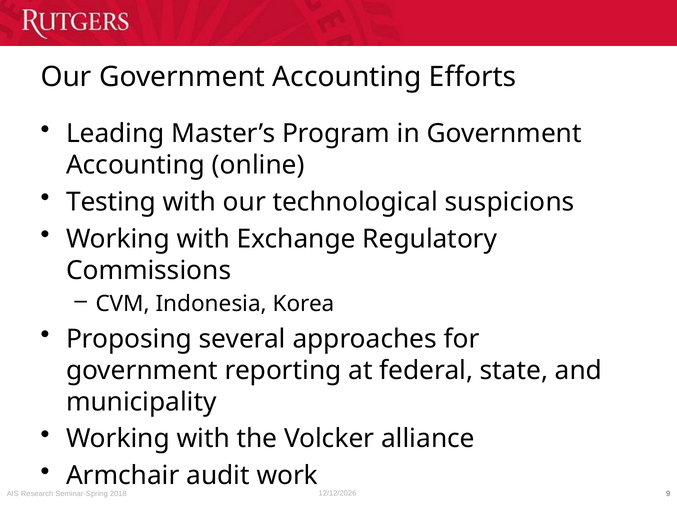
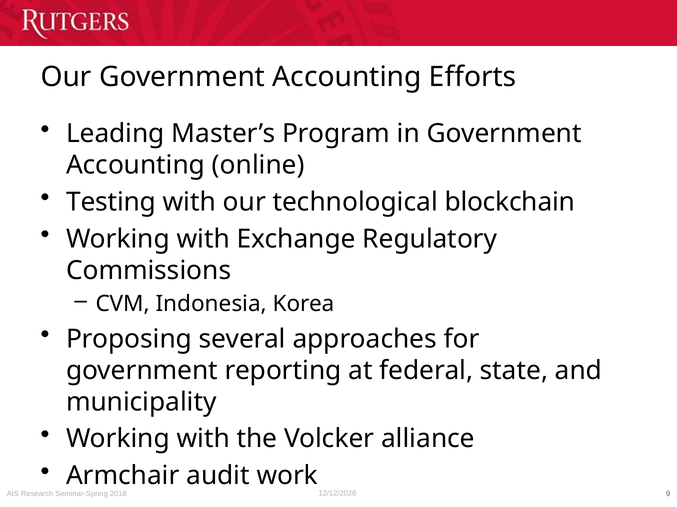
suspicions: suspicions -> blockchain
